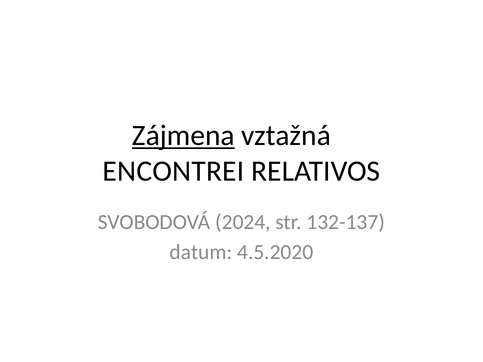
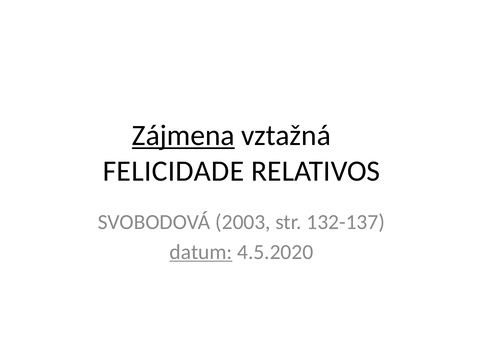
ENCONTREI: ENCONTREI -> FELICIDADE
2024: 2024 -> 2003
datum underline: none -> present
